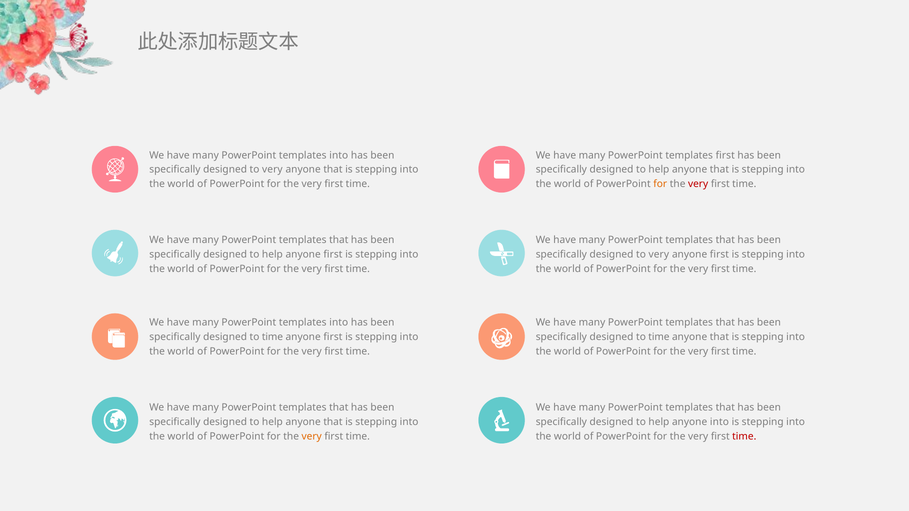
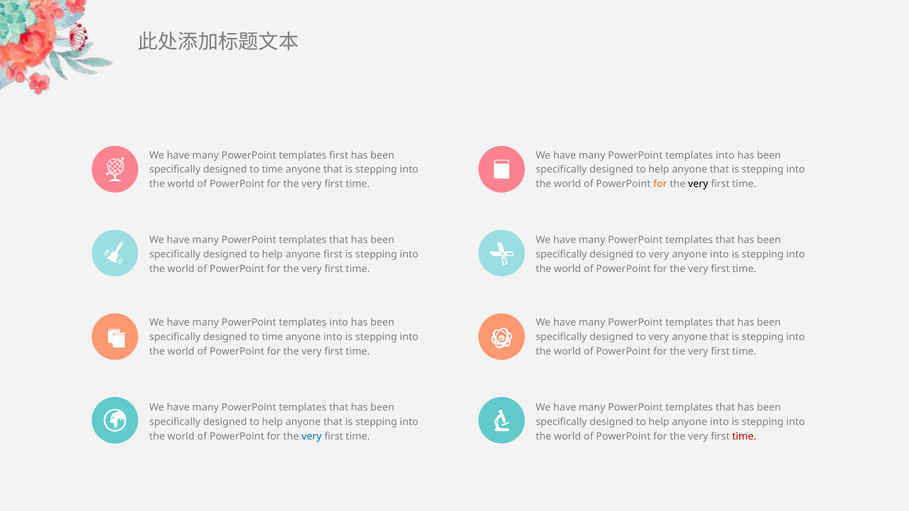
into at (339, 155): into -> first
first at (725, 155): first -> into
very at (272, 170): very -> time
very at (698, 184) colour: red -> black
first at (719, 254): first -> into
first at (333, 337): first -> into
time at (659, 337): time -> very
very at (312, 437) colour: orange -> blue
